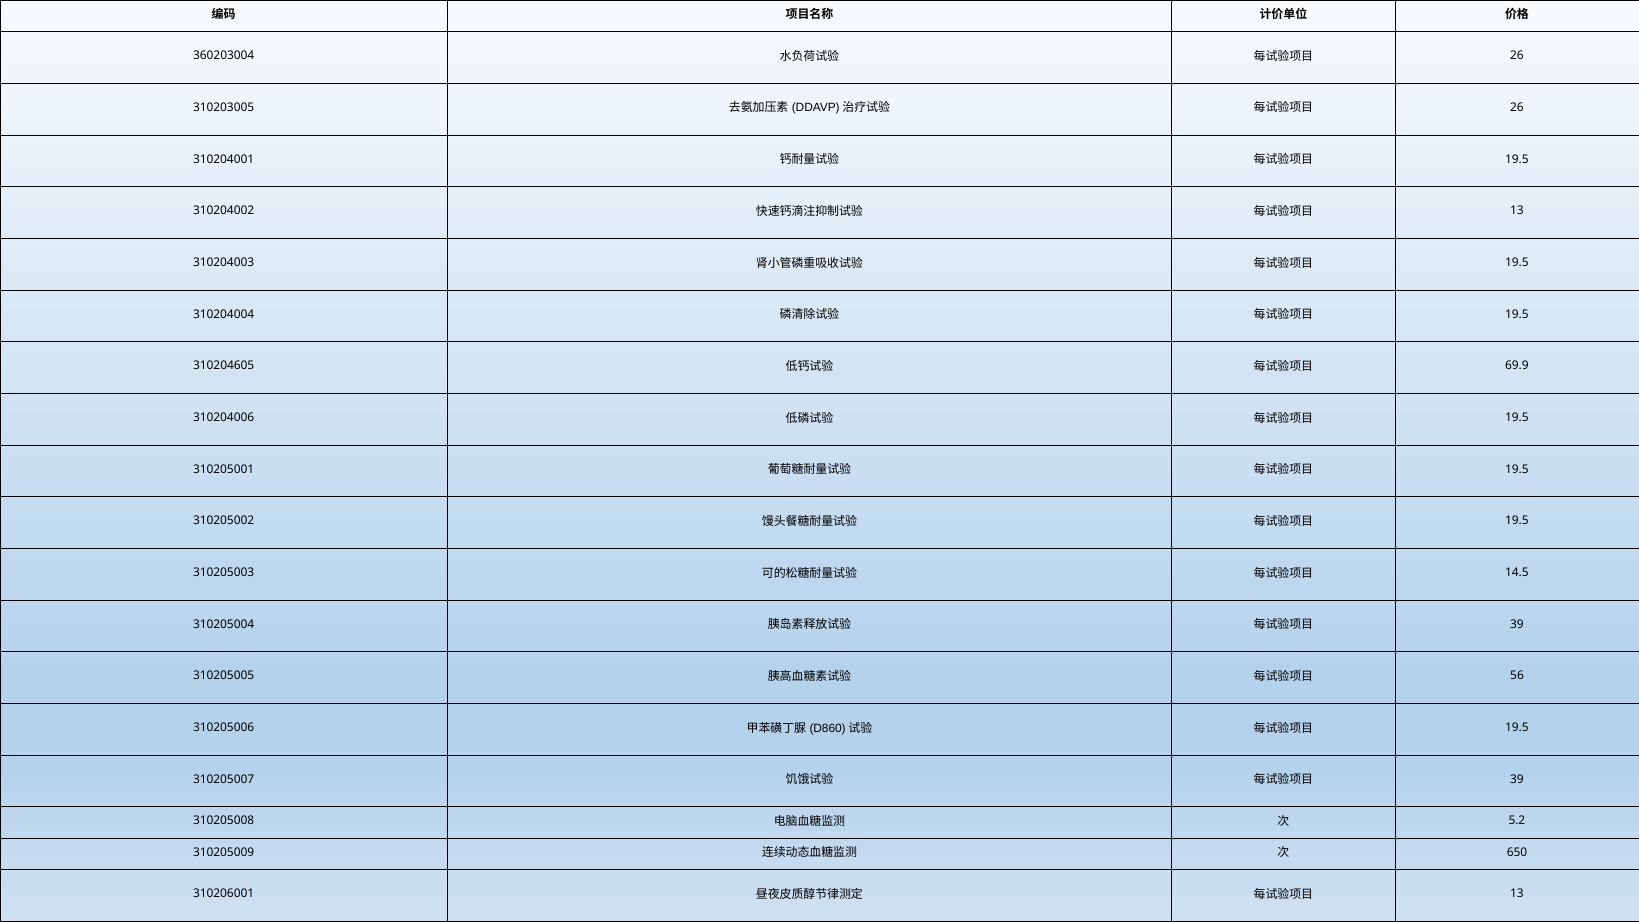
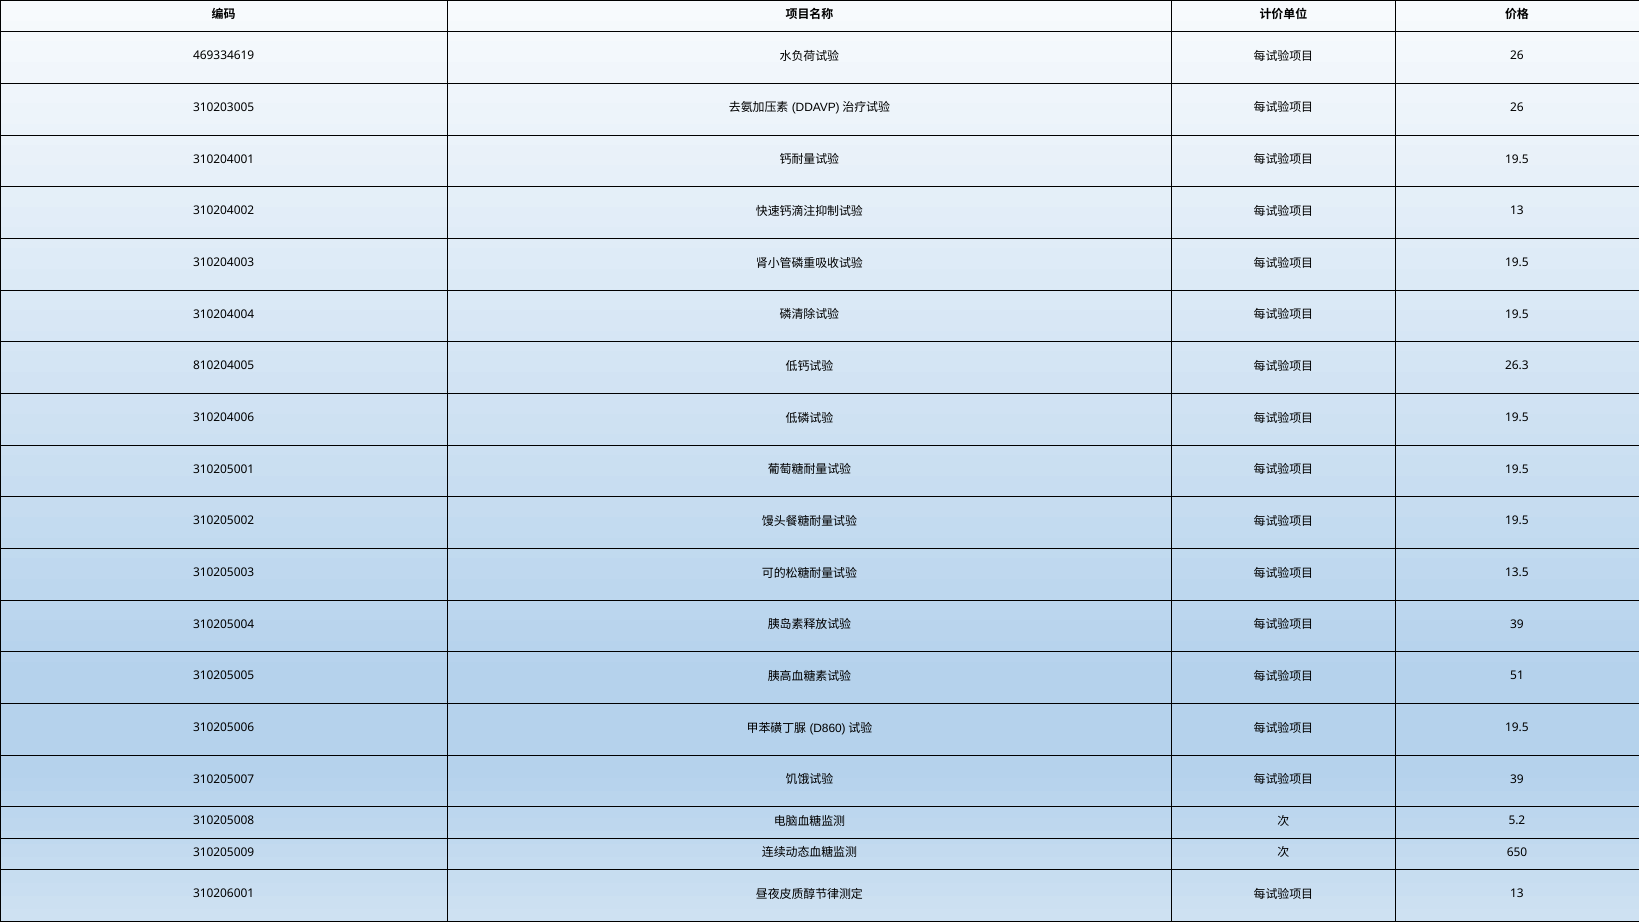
360203004: 360203004 -> 469334619
310204605: 310204605 -> 810204005
69.9: 69.9 -> 26.3
14.5: 14.5 -> 13.5
56: 56 -> 51
